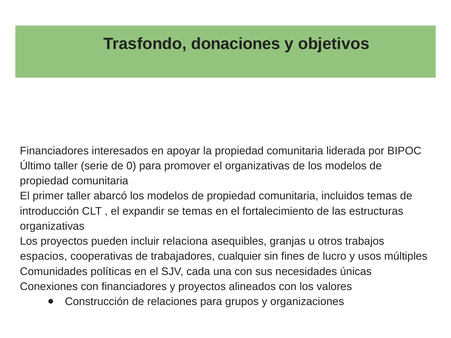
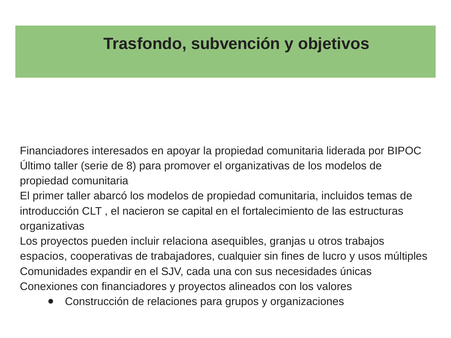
donaciones: donaciones -> subvención
0: 0 -> 8
expandir: expandir -> nacieron
se temas: temas -> capital
políticas: políticas -> expandir
